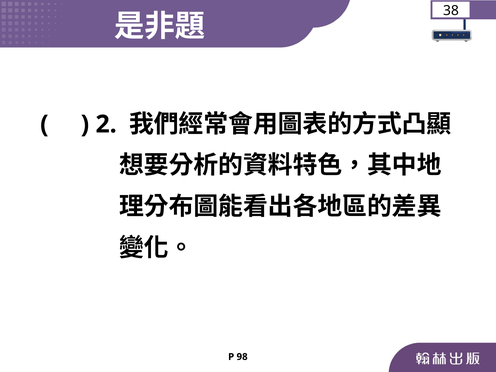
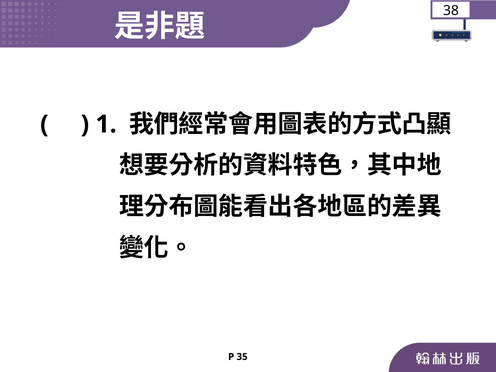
2: 2 -> 1
98: 98 -> 35
